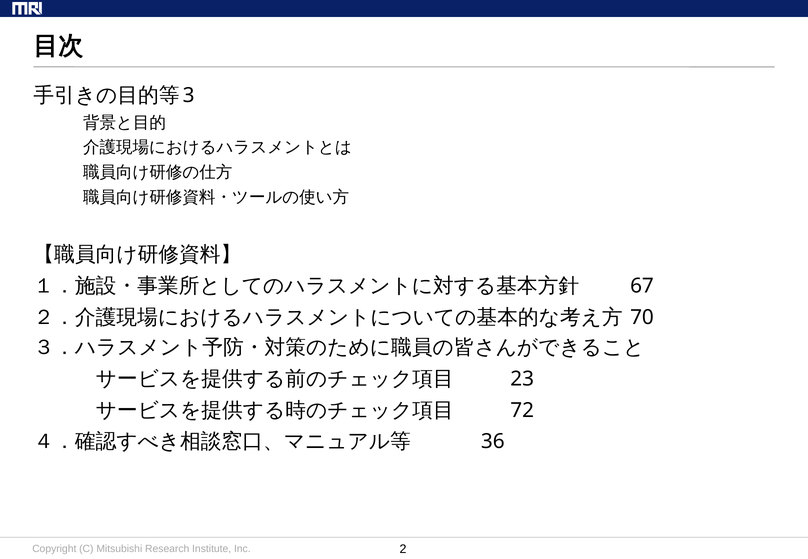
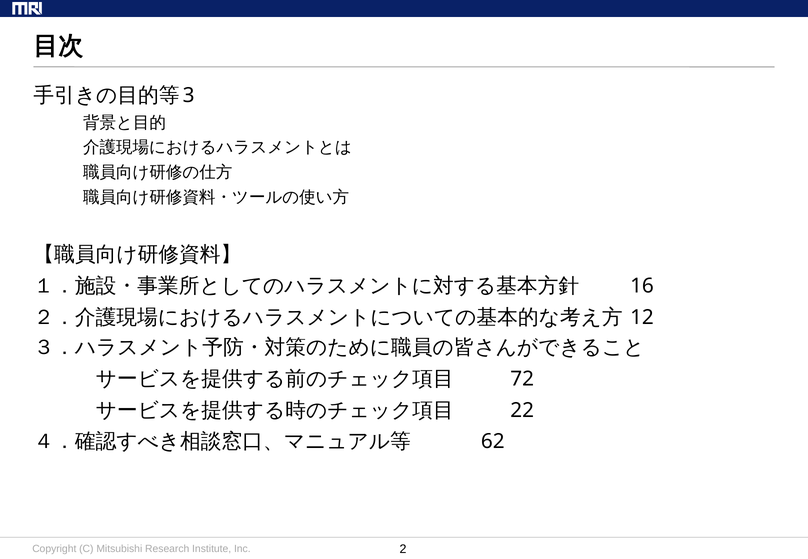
67: 67 -> 16
70: 70 -> 12
23: 23 -> 72
72: 72 -> 22
36: 36 -> 62
